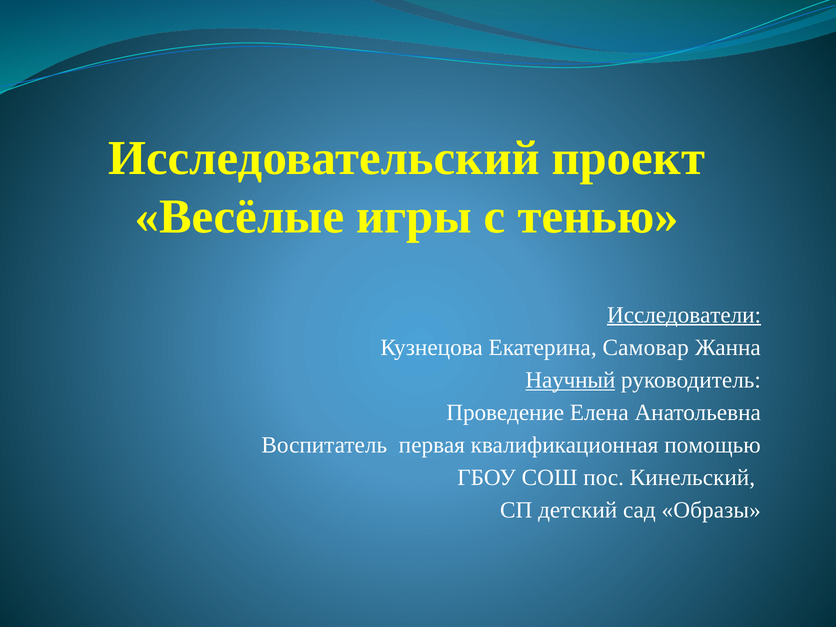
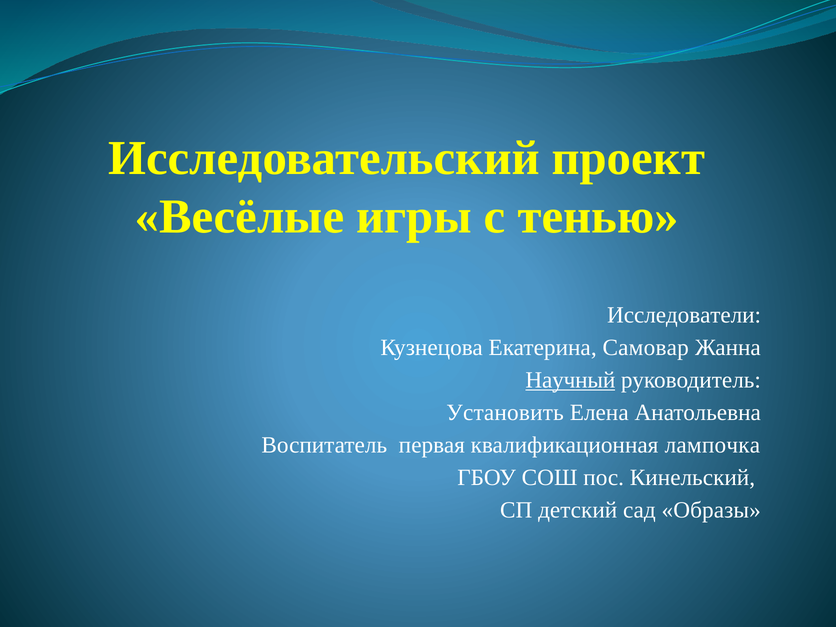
Исследователи underline: present -> none
Проведение: Проведение -> Установить
помощью: помощью -> лампочка
